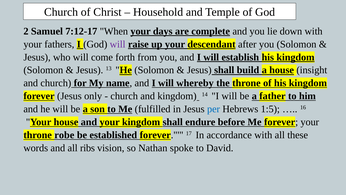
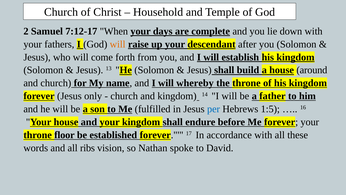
will at (118, 44) colour: purple -> orange
insight: insight -> around
robe: robe -> floor
